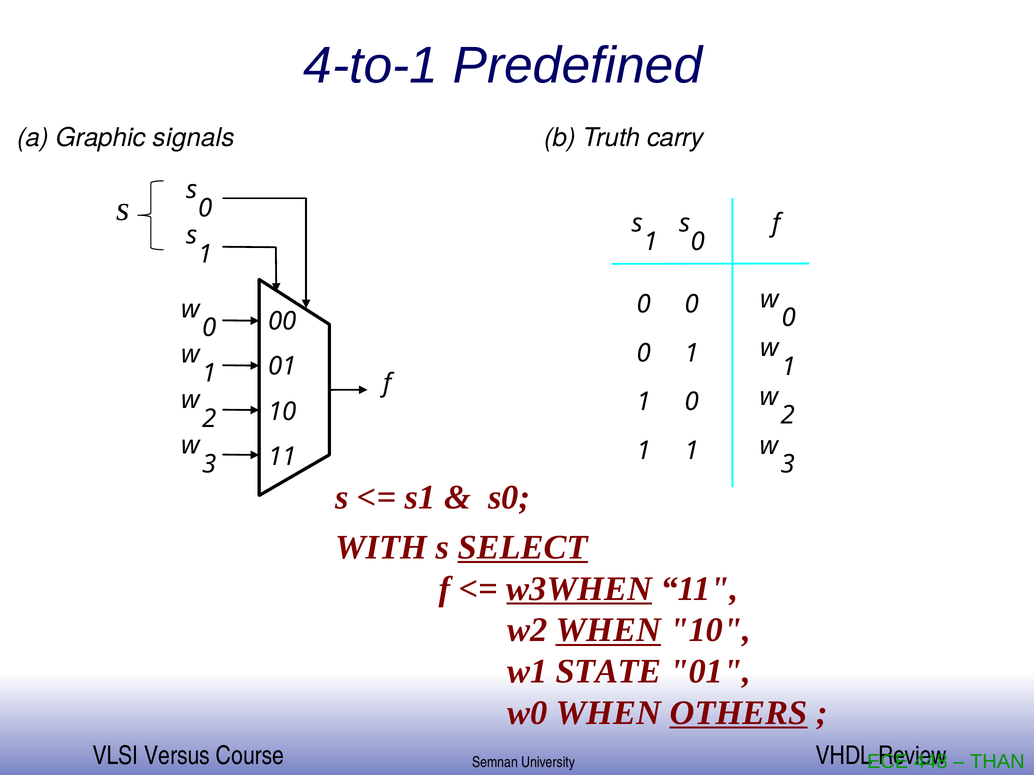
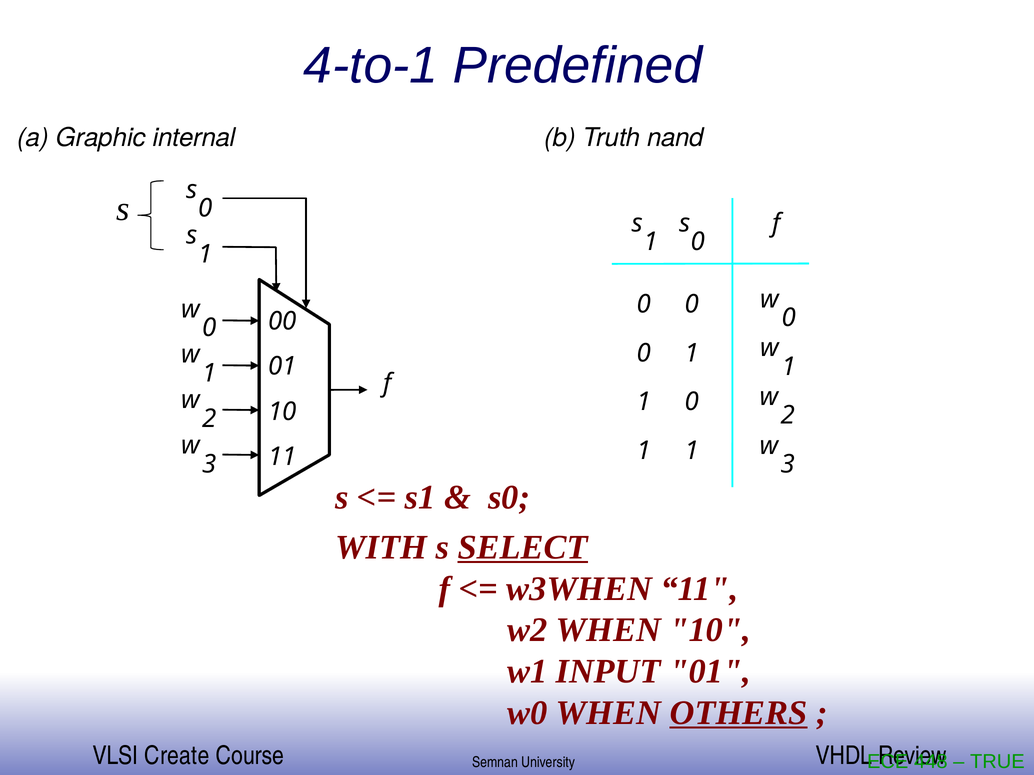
signals: signals -> internal
carry: carry -> nand
w3WHEN underline: present -> none
WHEN at (608, 630) underline: present -> none
STATE: STATE -> INPUT
Versus: Versus -> Create
THAN: THAN -> TRUE
